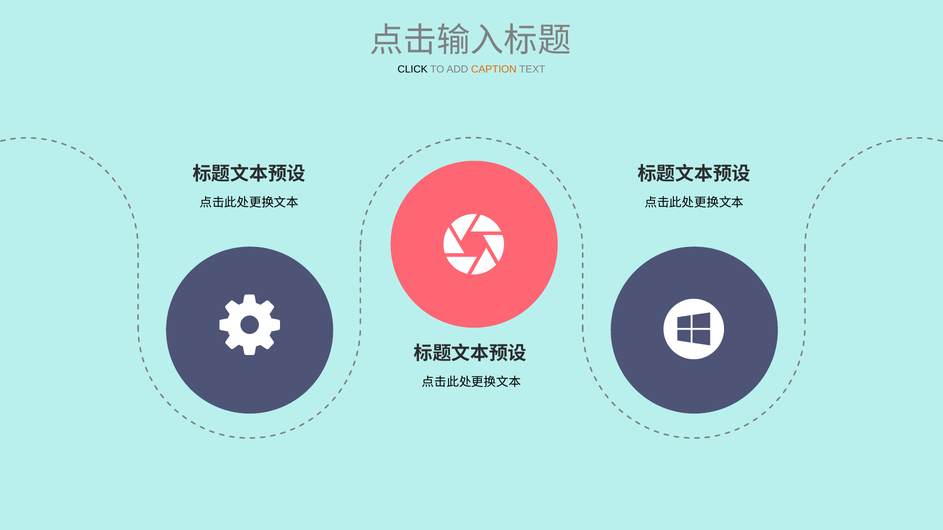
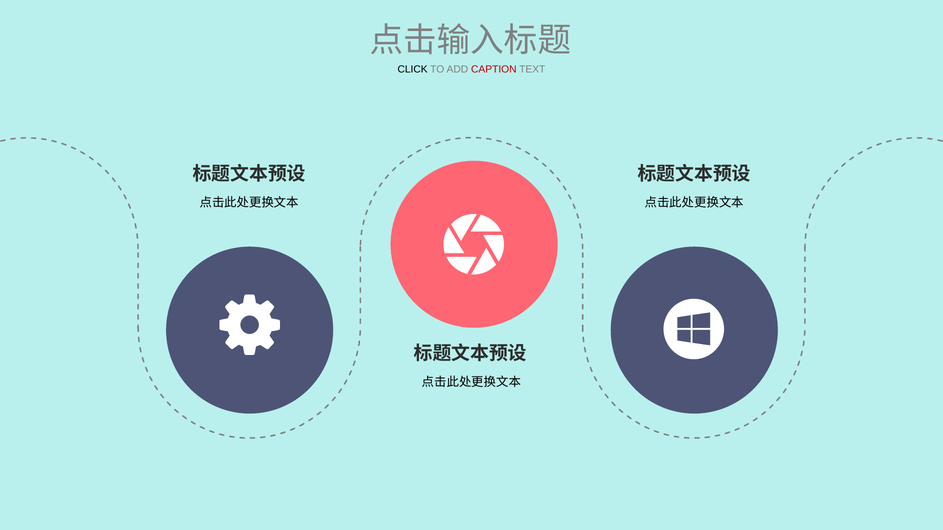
CAPTION colour: orange -> red
